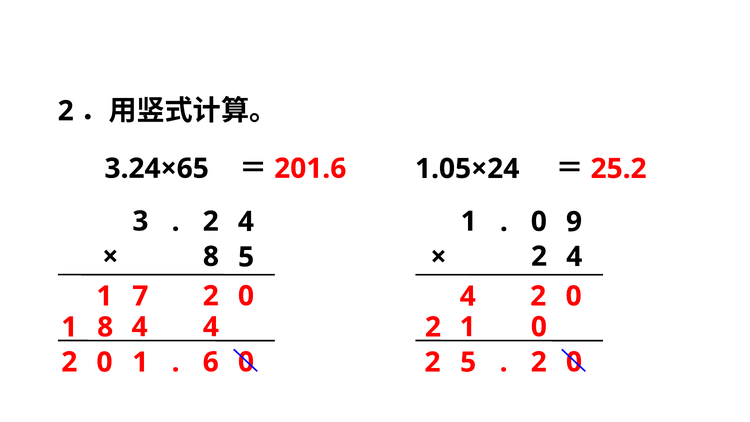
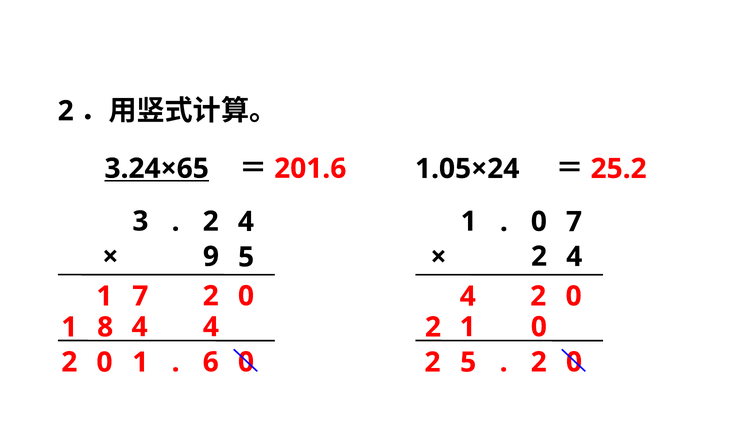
3.24×65 underline: none -> present
0 9: 9 -> 7
8 at (211, 257): 8 -> 9
